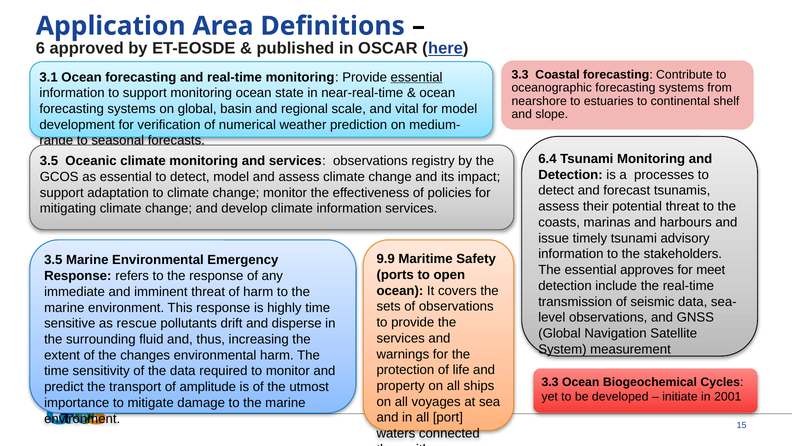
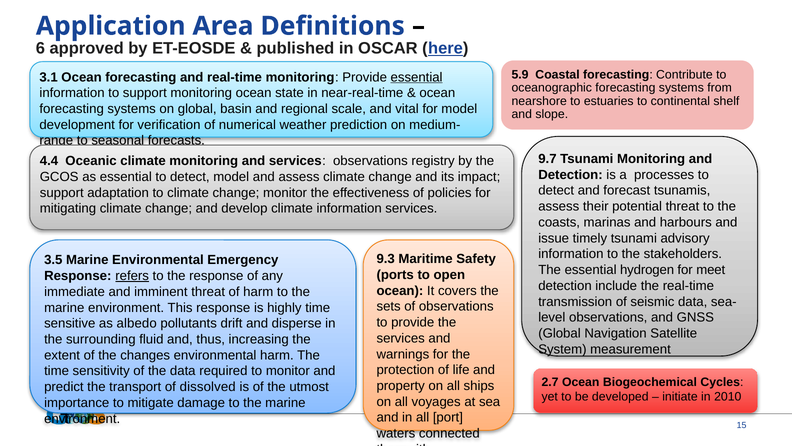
3.3 at (520, 74): 3.3 -> 5.9
6.4: 6.4 -> 9.7
3.5 at (49, 161): 3.5 -> 4.4
9.9: 9.9 -> 9.3
approves: approves -> hydrogen
refers underline: none -> present
rescue: rescue -> albedo
3.3 at (550, 382): 3.3 -> 2.7
amplitude: amplitude -> dissolved
2001: 2001 -> 2010
